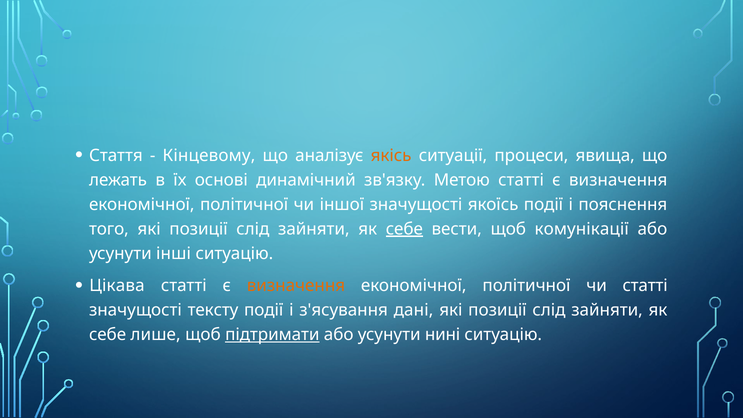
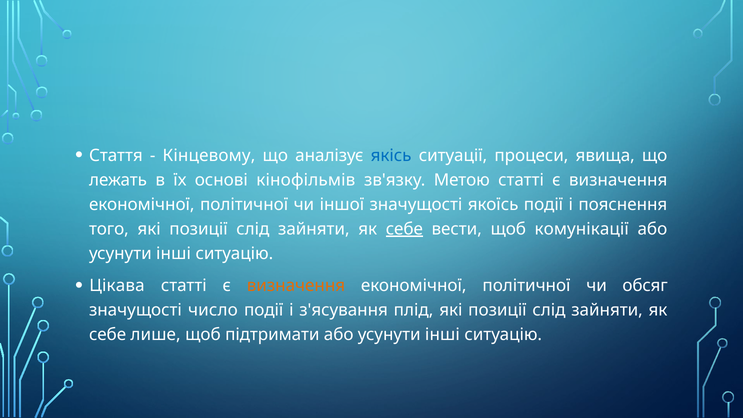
якісь colour: orange -> blue
динамічний: динамічний -> кінофільмів
чи статті: статті -> обсяг
тексту: тексту -> число
дані: дані -> плід
підтримати underline: present -> none
нині at (443, 335): нині -> інші
